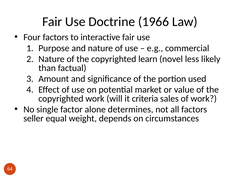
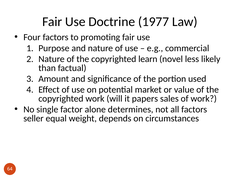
1966: 1966 -> 1977
interactive: interactive -> promoting
criteria: criteria -> papers
